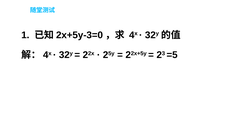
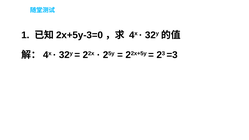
=5: =5 -> =3
